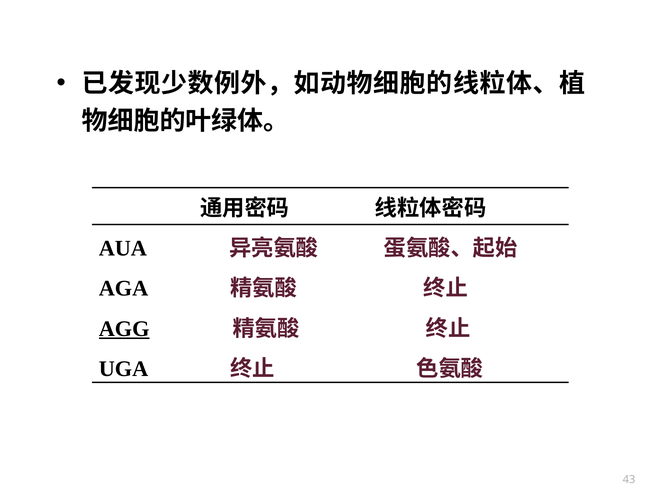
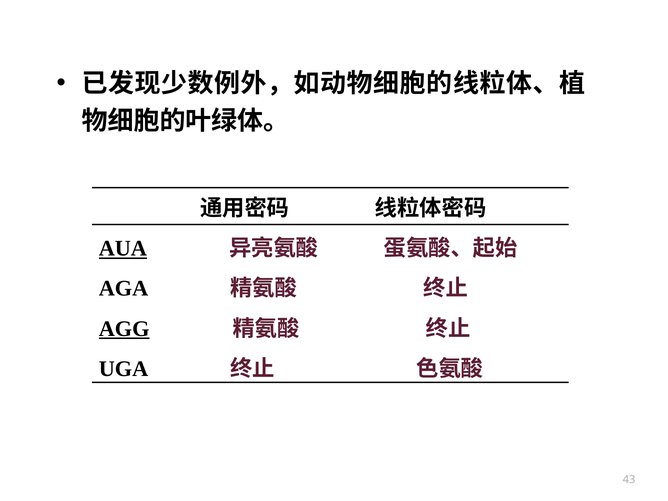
AUA underline: none -> present
